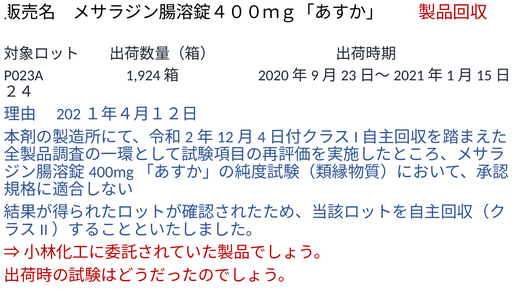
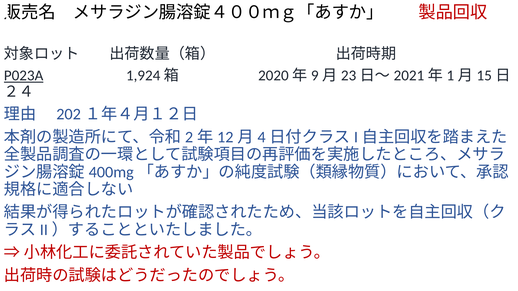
P023A underline: none -> present
